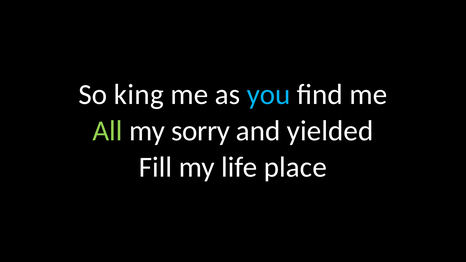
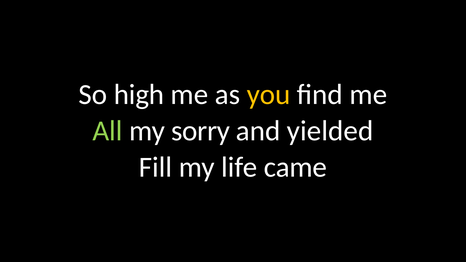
king: king -> high
you colour: light blue -> yellow
place: place -> came
